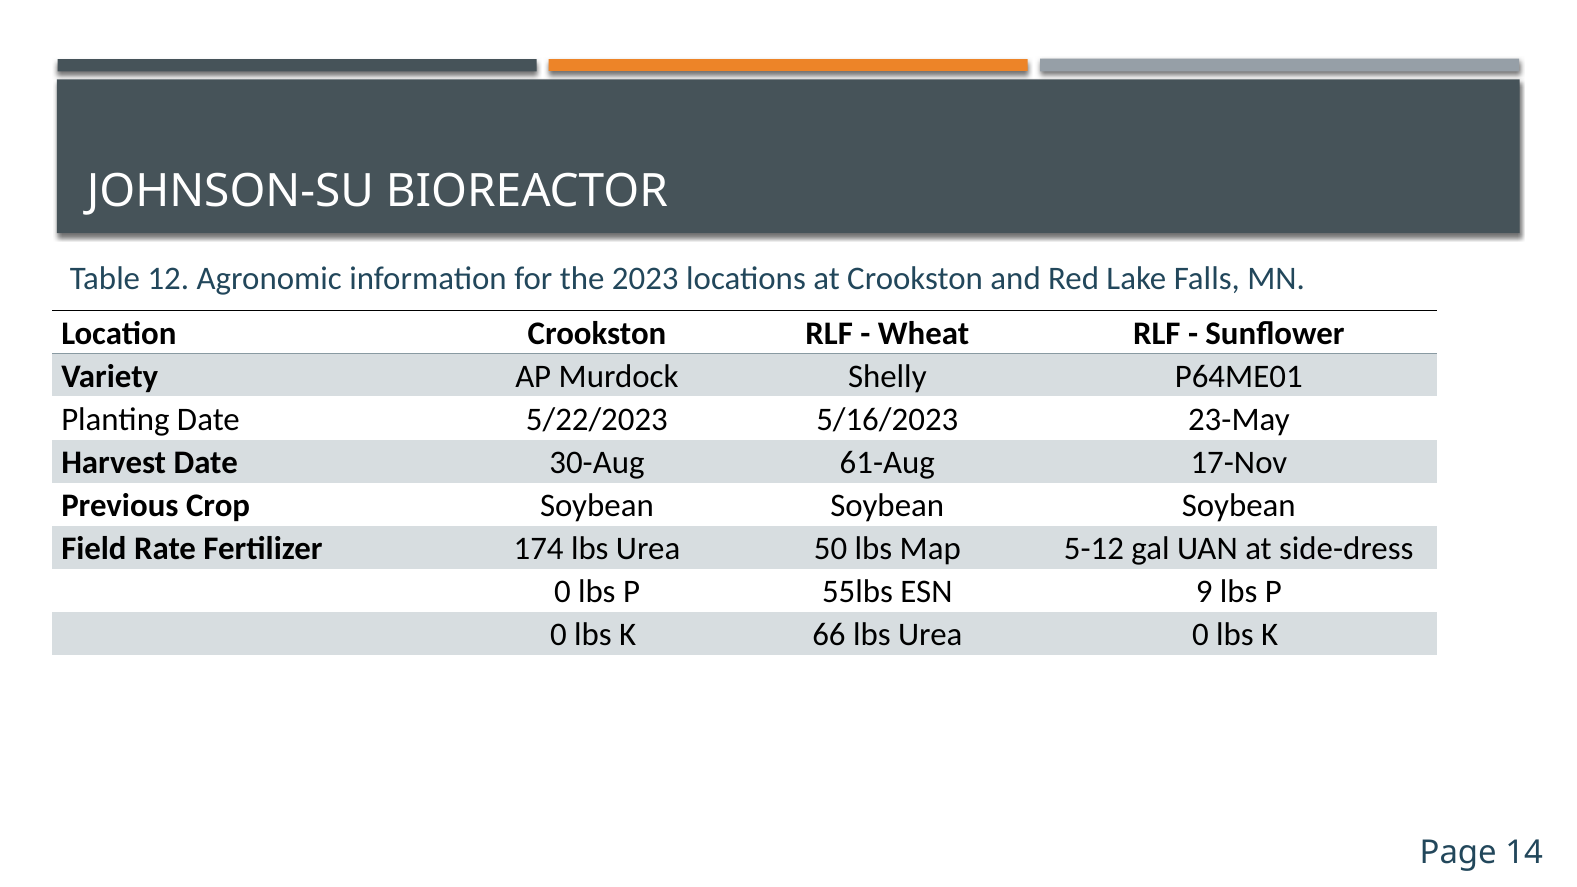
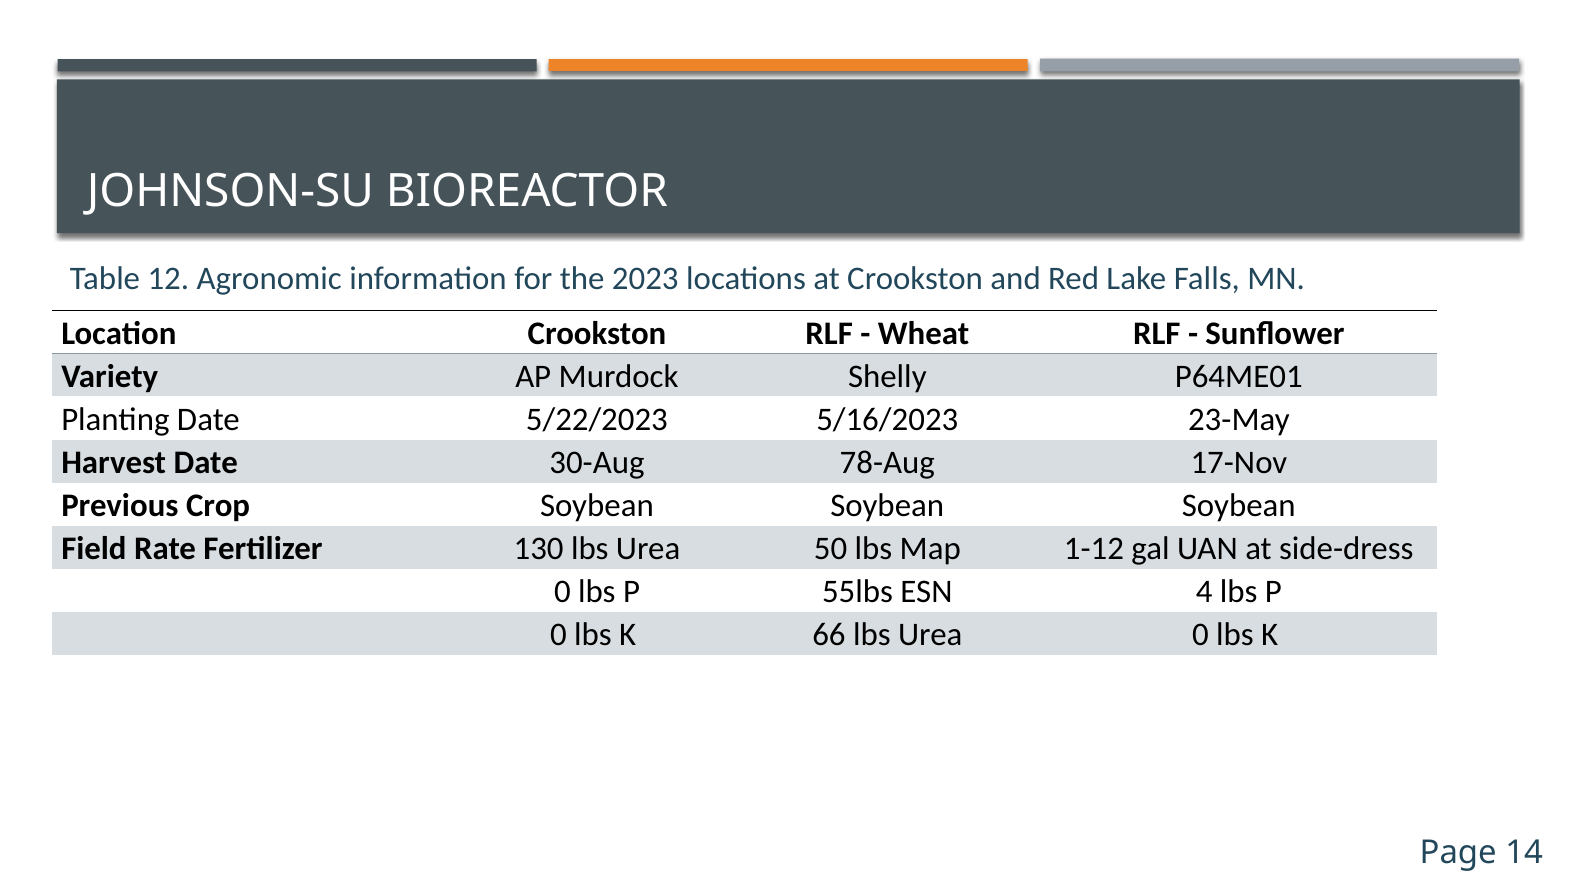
61-Aug: 61-Aug -> 78-Aug
174: 174 -> 130
5-12: 5-12 -> 1-12
9: 9 -> 4
